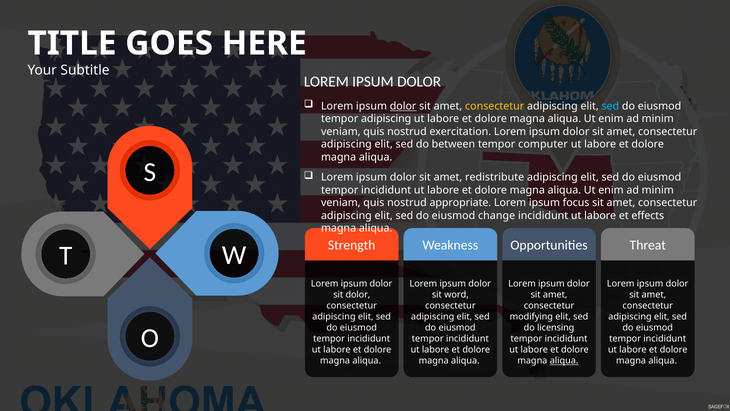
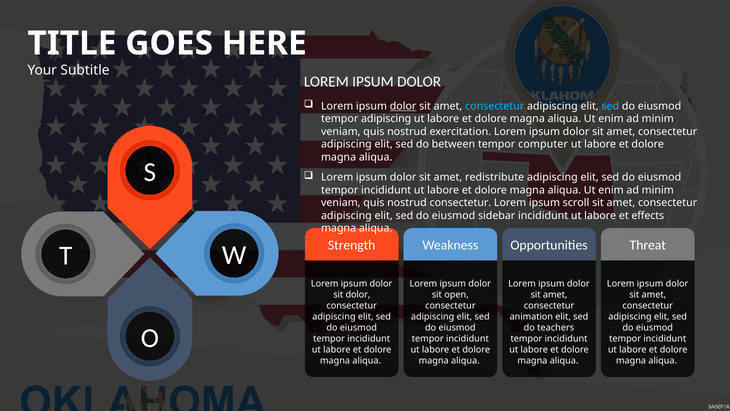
consectetur at (495, 106) colour: yellow -> light blue
nostrud appropriate: appropriate -> consectetur
focus: focus -> scroll
change: change -> sidebar
word: word -> open
modifying: modifying -> animation
licensing: licensing -> teachers
aliqua at (564, 360) underline: present -> none
